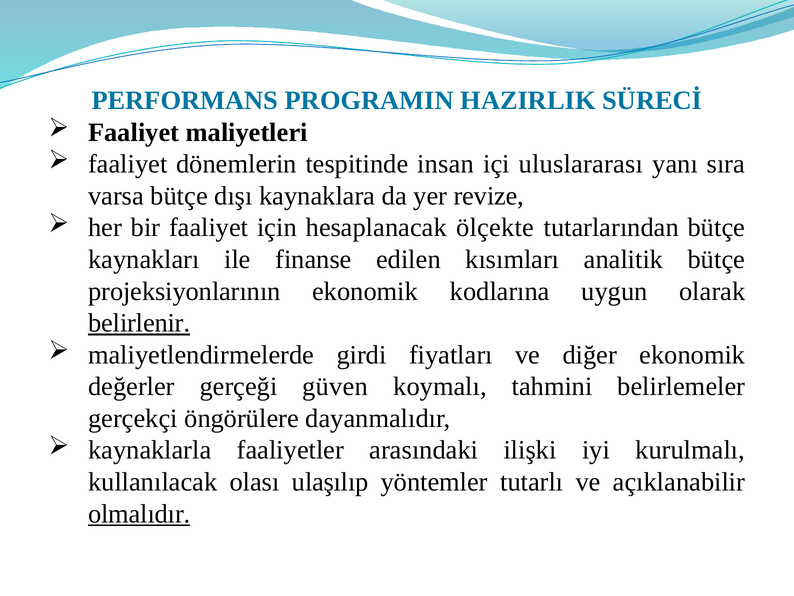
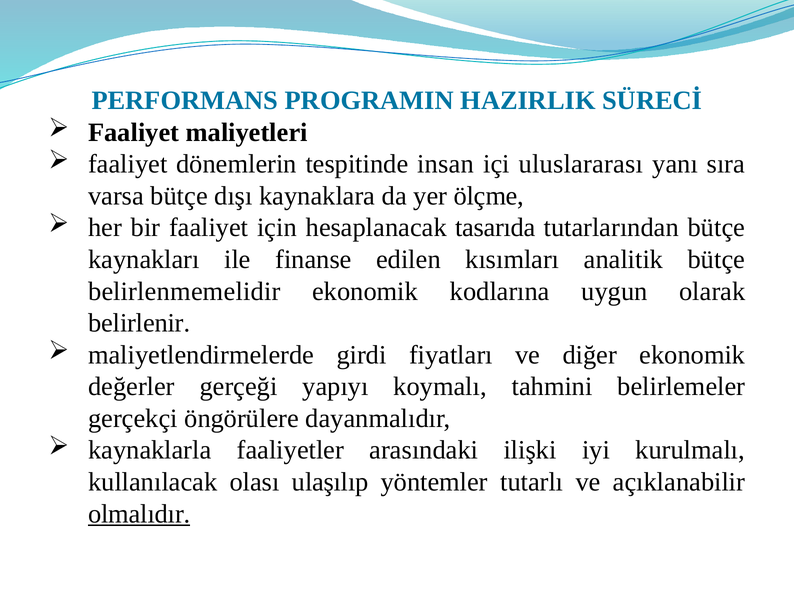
revize: revize -> ölçme
ölçekte: ölçekte -> tasarıda
projeksiyonlarının: projeksiyonlarının -> belirlenmemelidir
belirlenir underline: present -> none
güven: güven -> yapıyı
